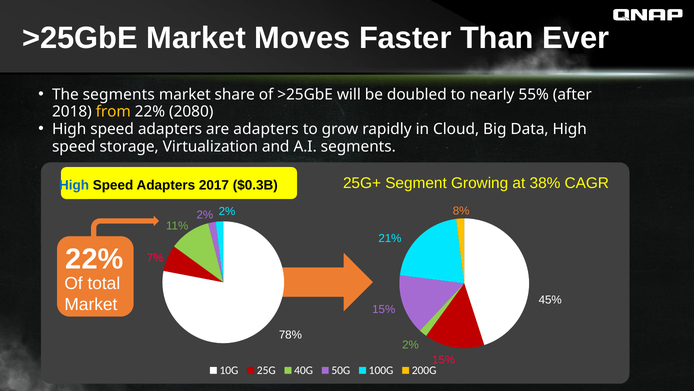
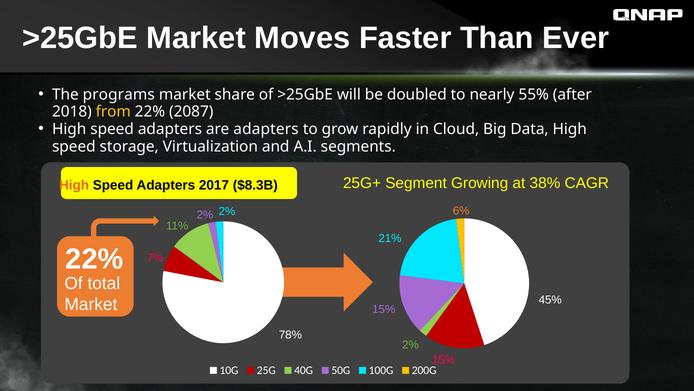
The segments: segments -> programs
2080: 2080 -> 2087
High at (74, 185) colour: blue -> orange
$0.3B: $0.3B -> $8.3B
8%: 8% -> 6%
